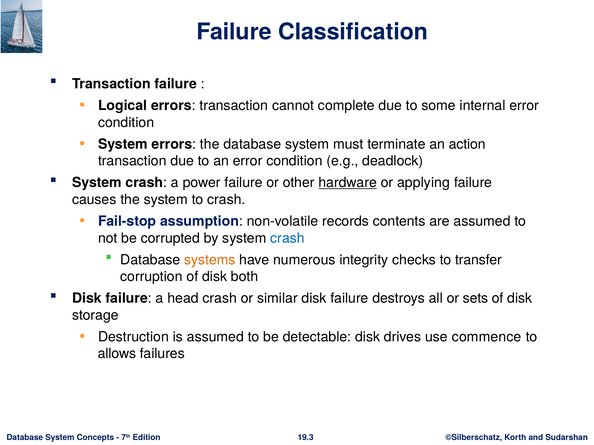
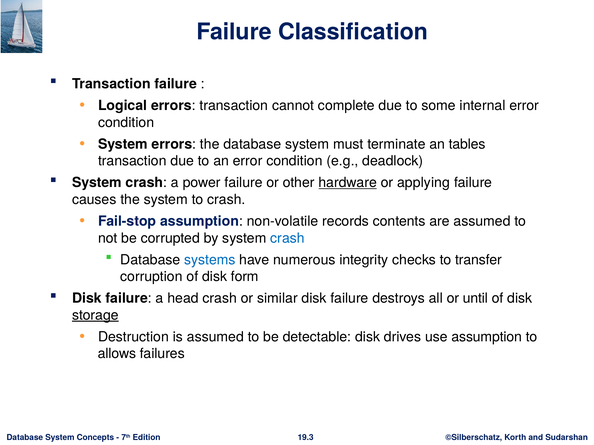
action: action -> tables
systems colour: orange -> blue
both: both -> form
sets: sets -> until
storage underline: none -> present
use commence: commence -> assumption
